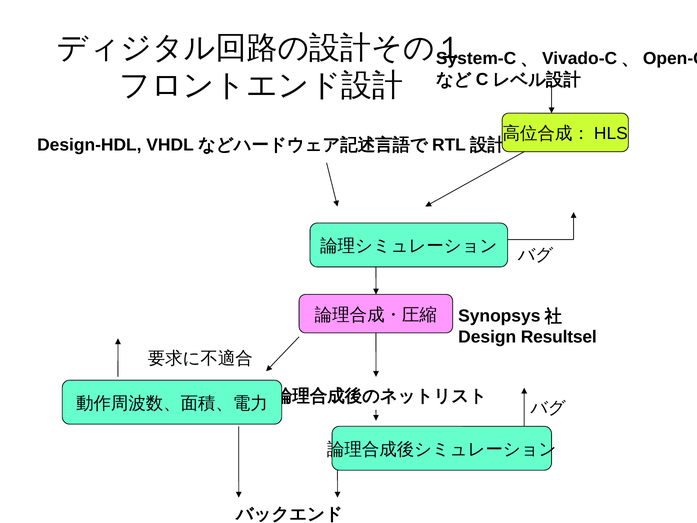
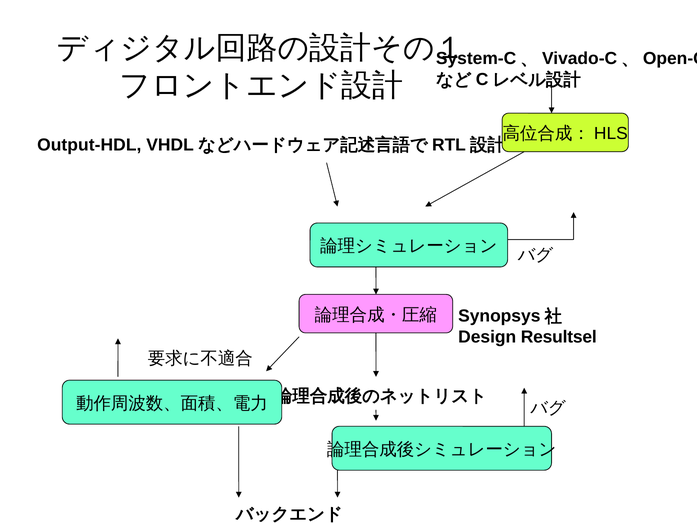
Design-HDL: Design-HDL -> Output-HDL
